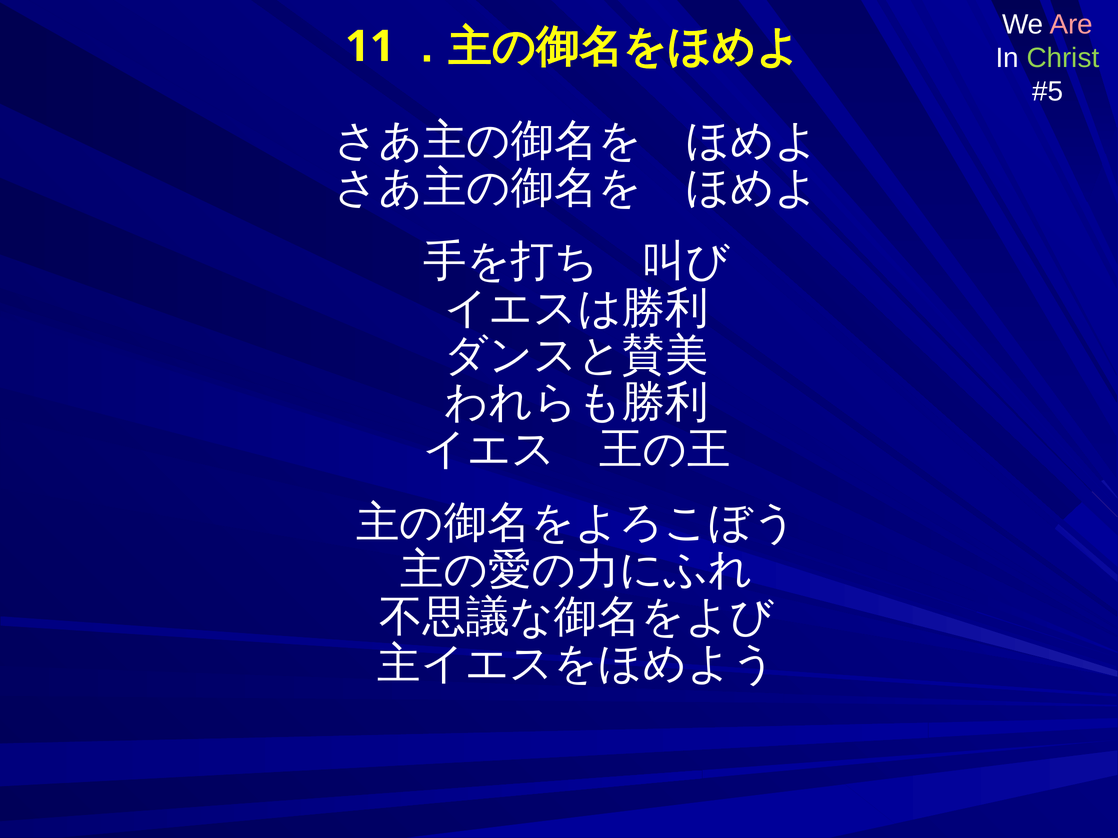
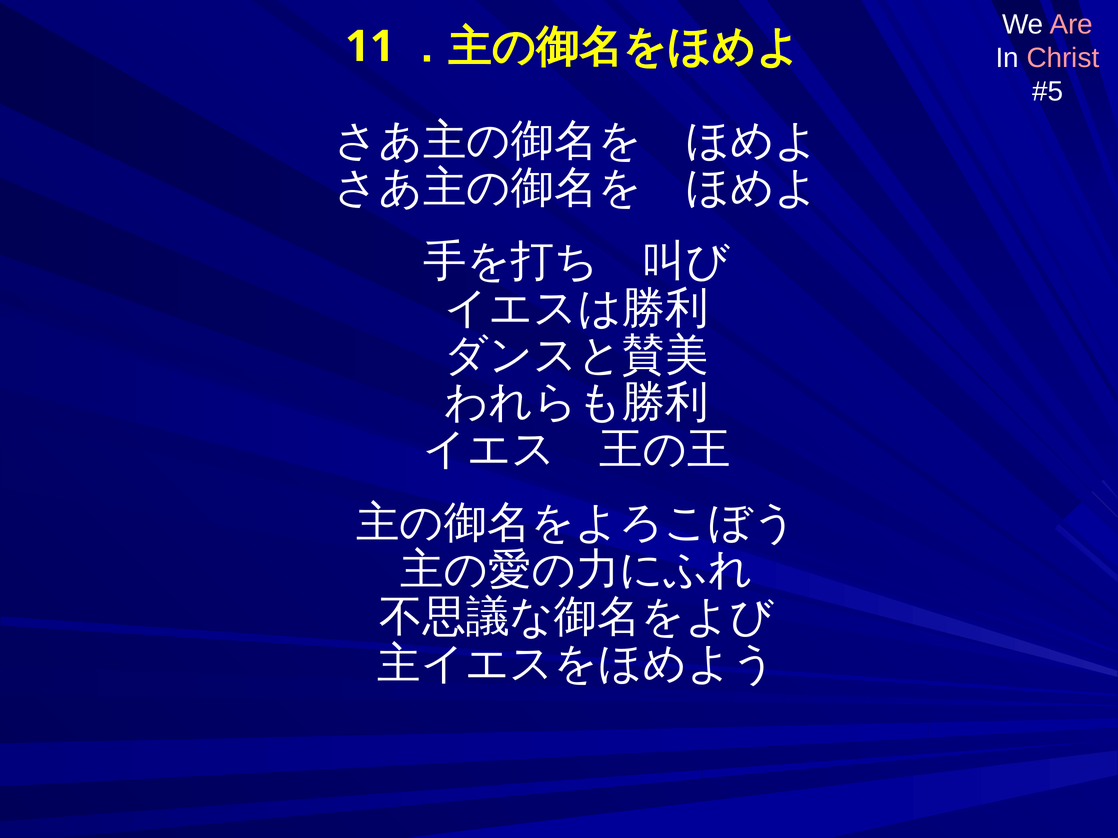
Christ colour: light green -> pink
